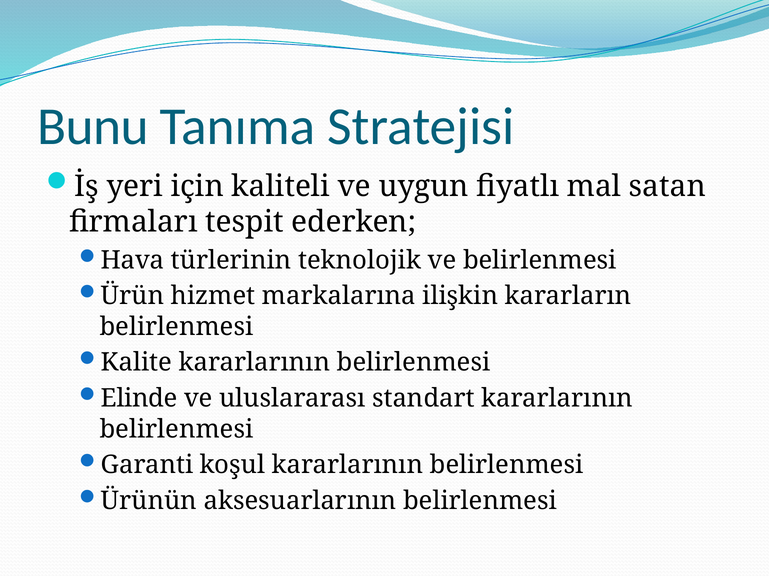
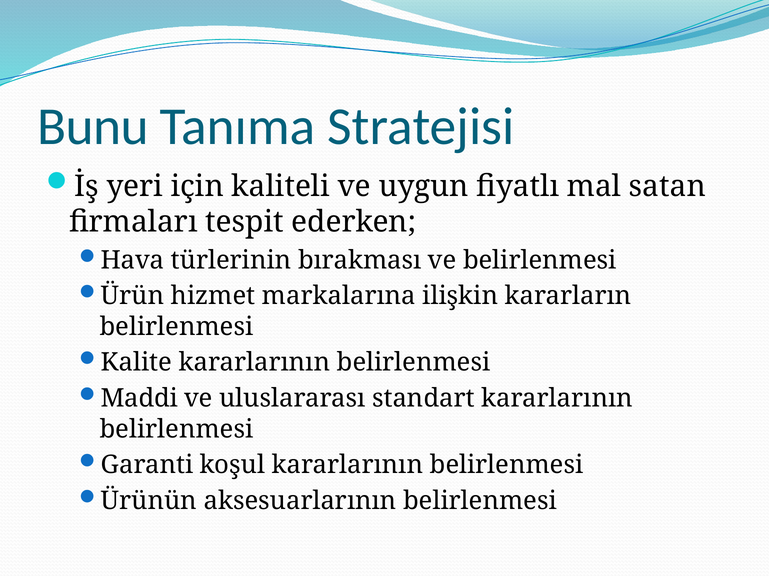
teknolojik: teknolojik -> bırakması
Elinde: Elinde -> Maddi
